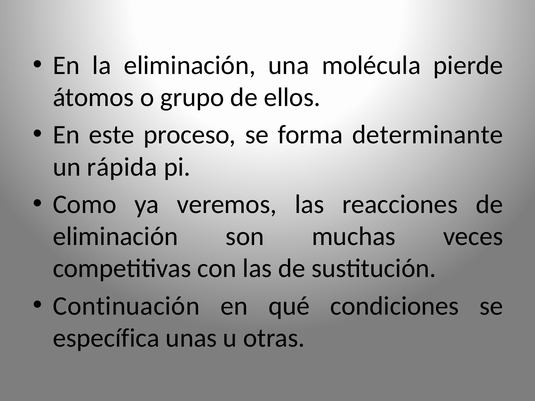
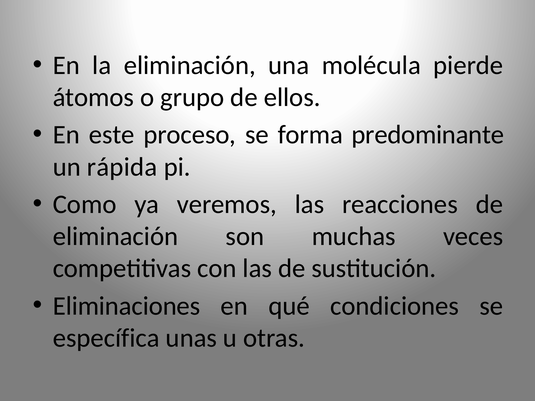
determinante: determinante -> predominante
Continuación: Continuación -> Eliminaciones
